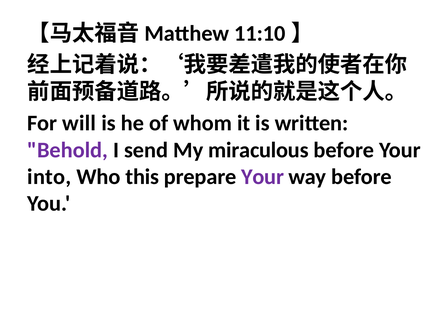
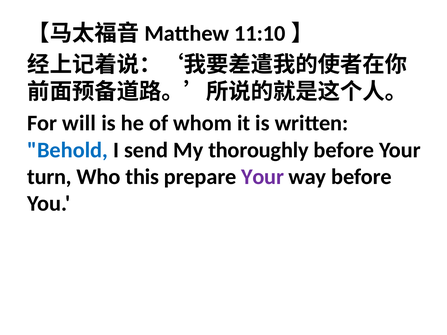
Behold colour: purple -> blue
miraculous: miraculous -> thoroughly
into: into -> turn
